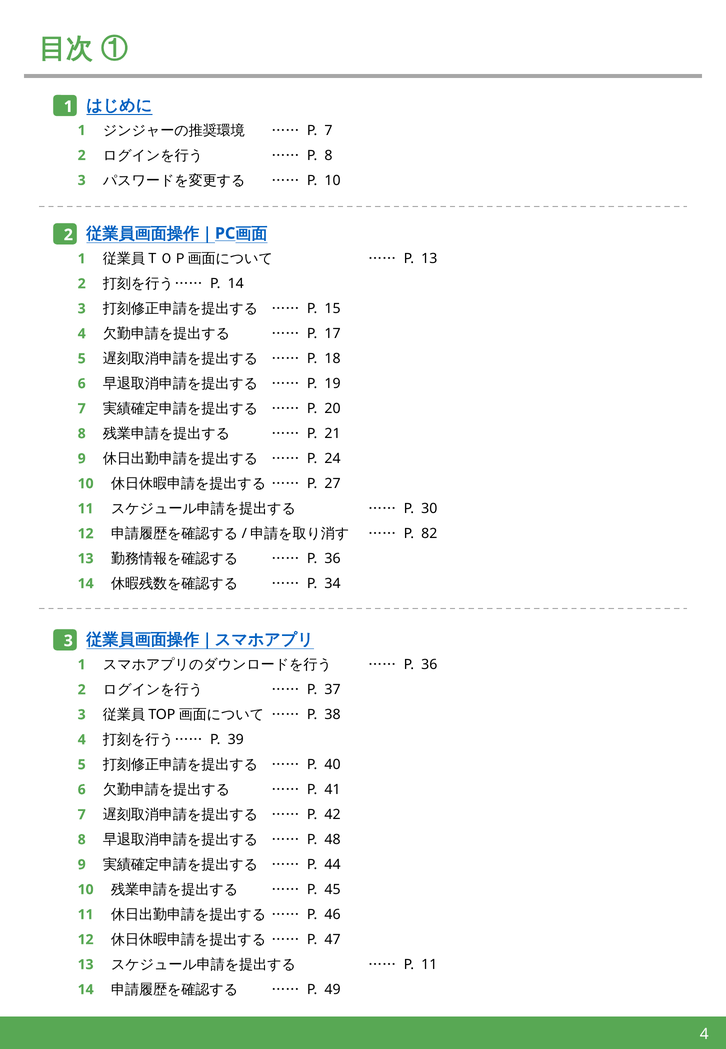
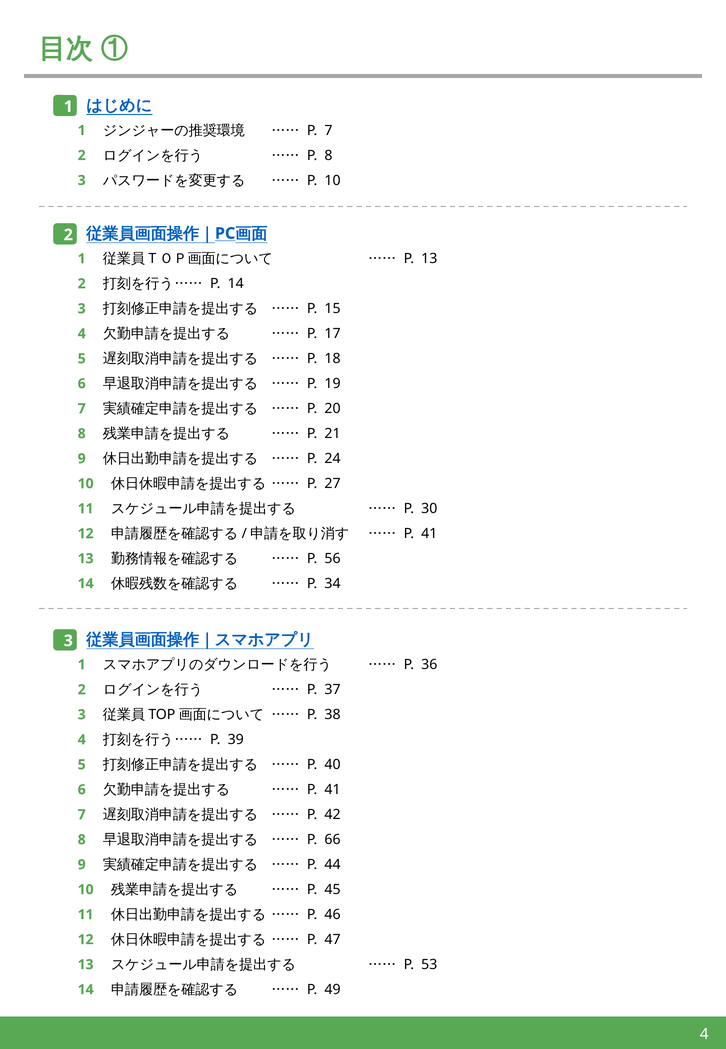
82 at (429, 534): 82 -> 41
36 at (333, 559): 36 -> 56
48: 48 -> 66
P 11: 11 -> 53
